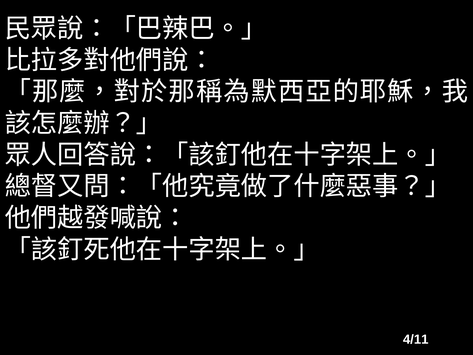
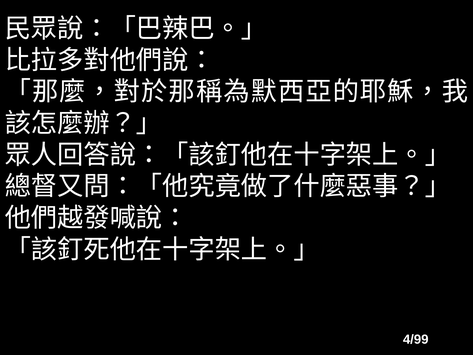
4/11: 4/11 -> 4/99
